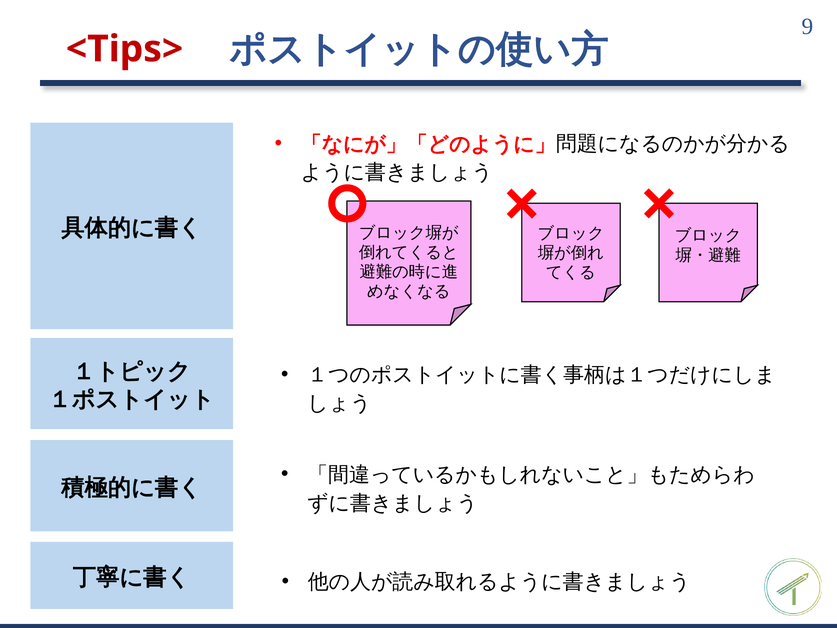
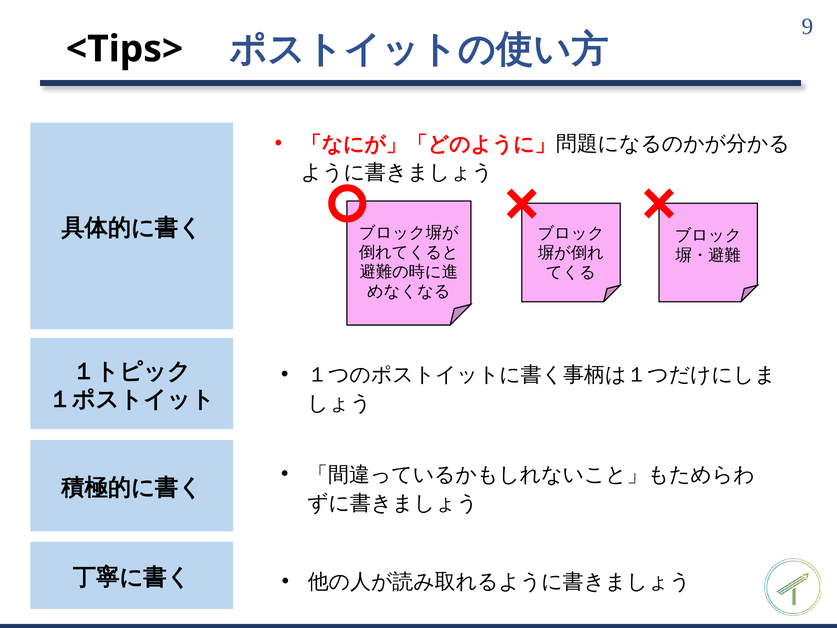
<Tips> colour: red -> black
